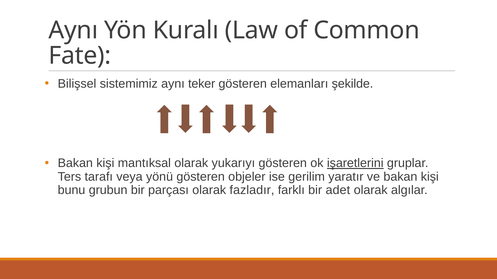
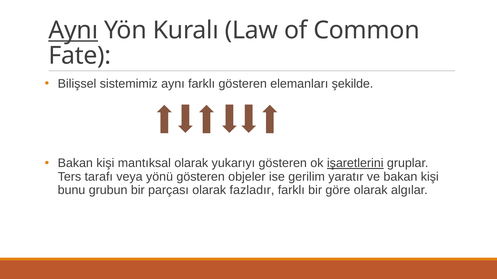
Aynı at (73, 30) underline: none -> present
aynı teker: teker -> farklı
adet: adet -> göre
